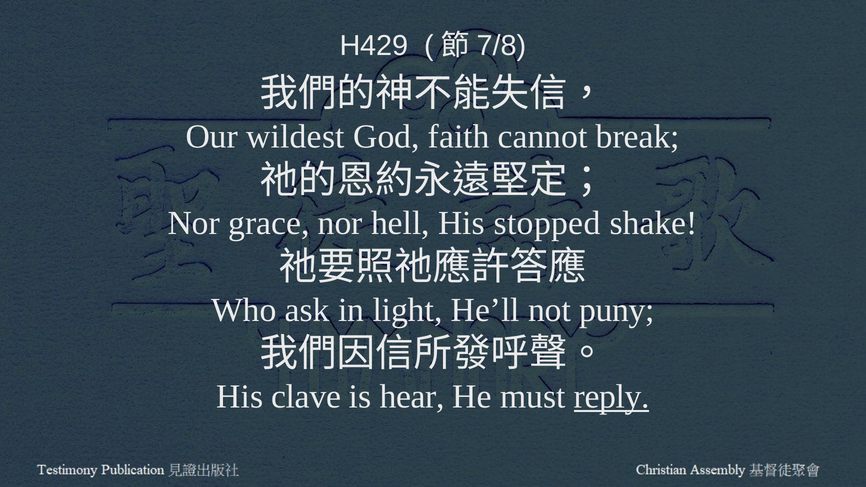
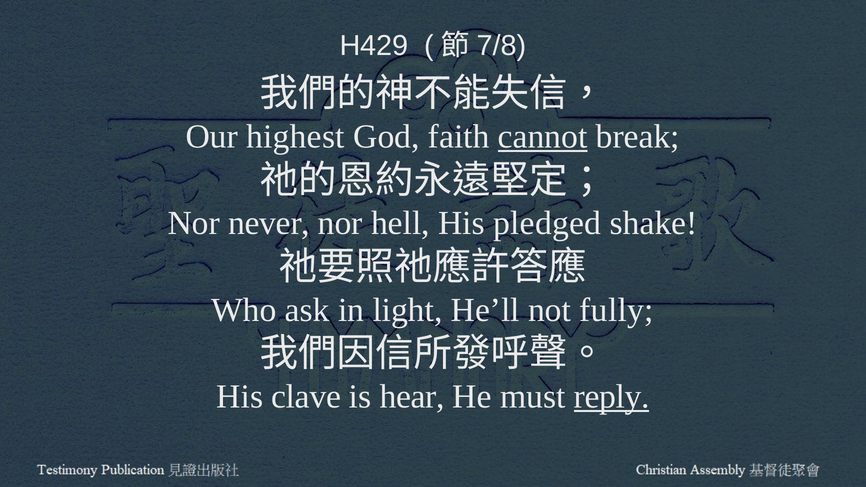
wildest: wildest -> highest
cannot underline: none -> present
grace: grace -> never
stopped: stopped -> pledged
puny: puny -> fully
